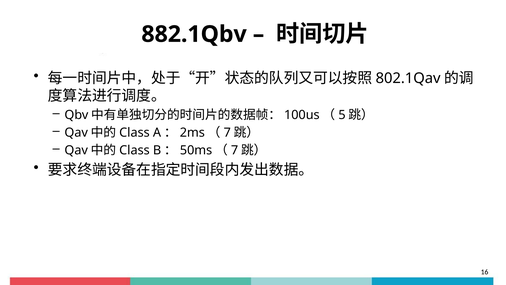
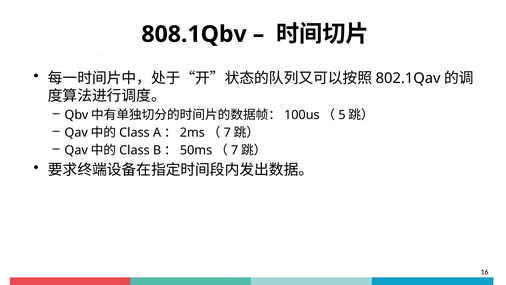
882.1Qbv: 882.1Qbv -> 808.1Qbv
